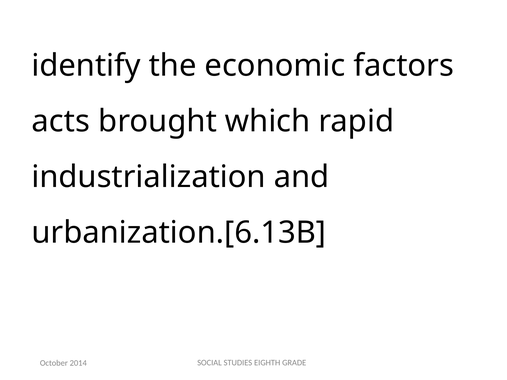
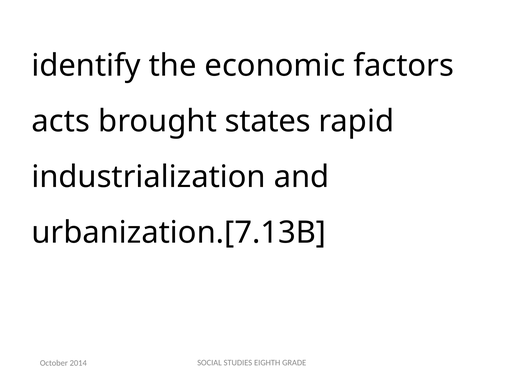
which: which -> states
urbanization.[6.13B: urbanization.[6.13B -> urbanization.[7.13B
